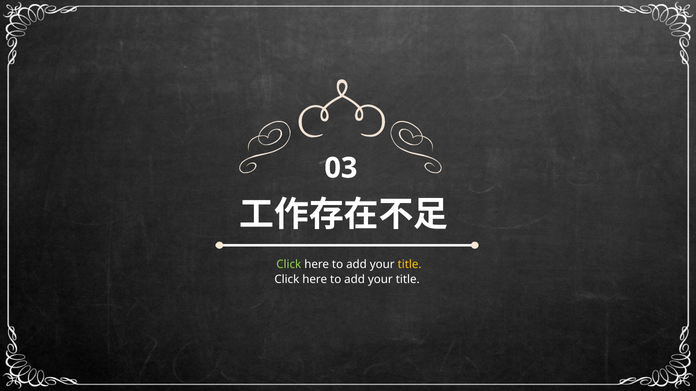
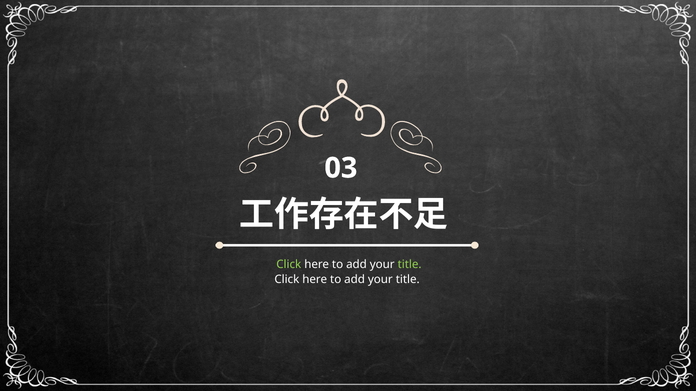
title at (410, 265) colour: yellow -> light green
